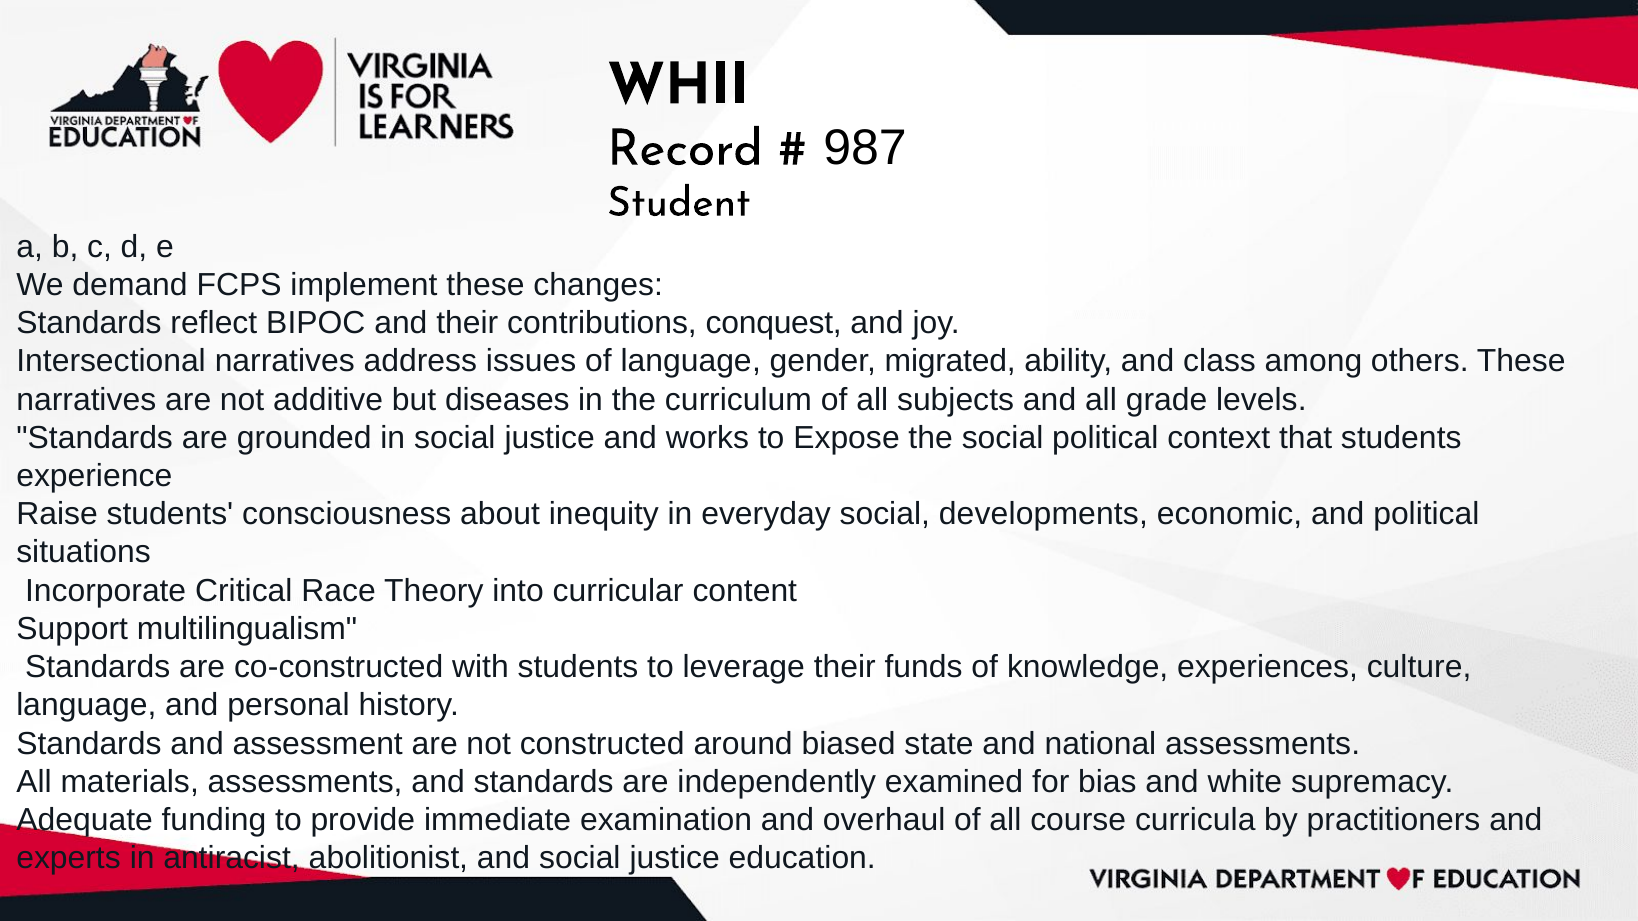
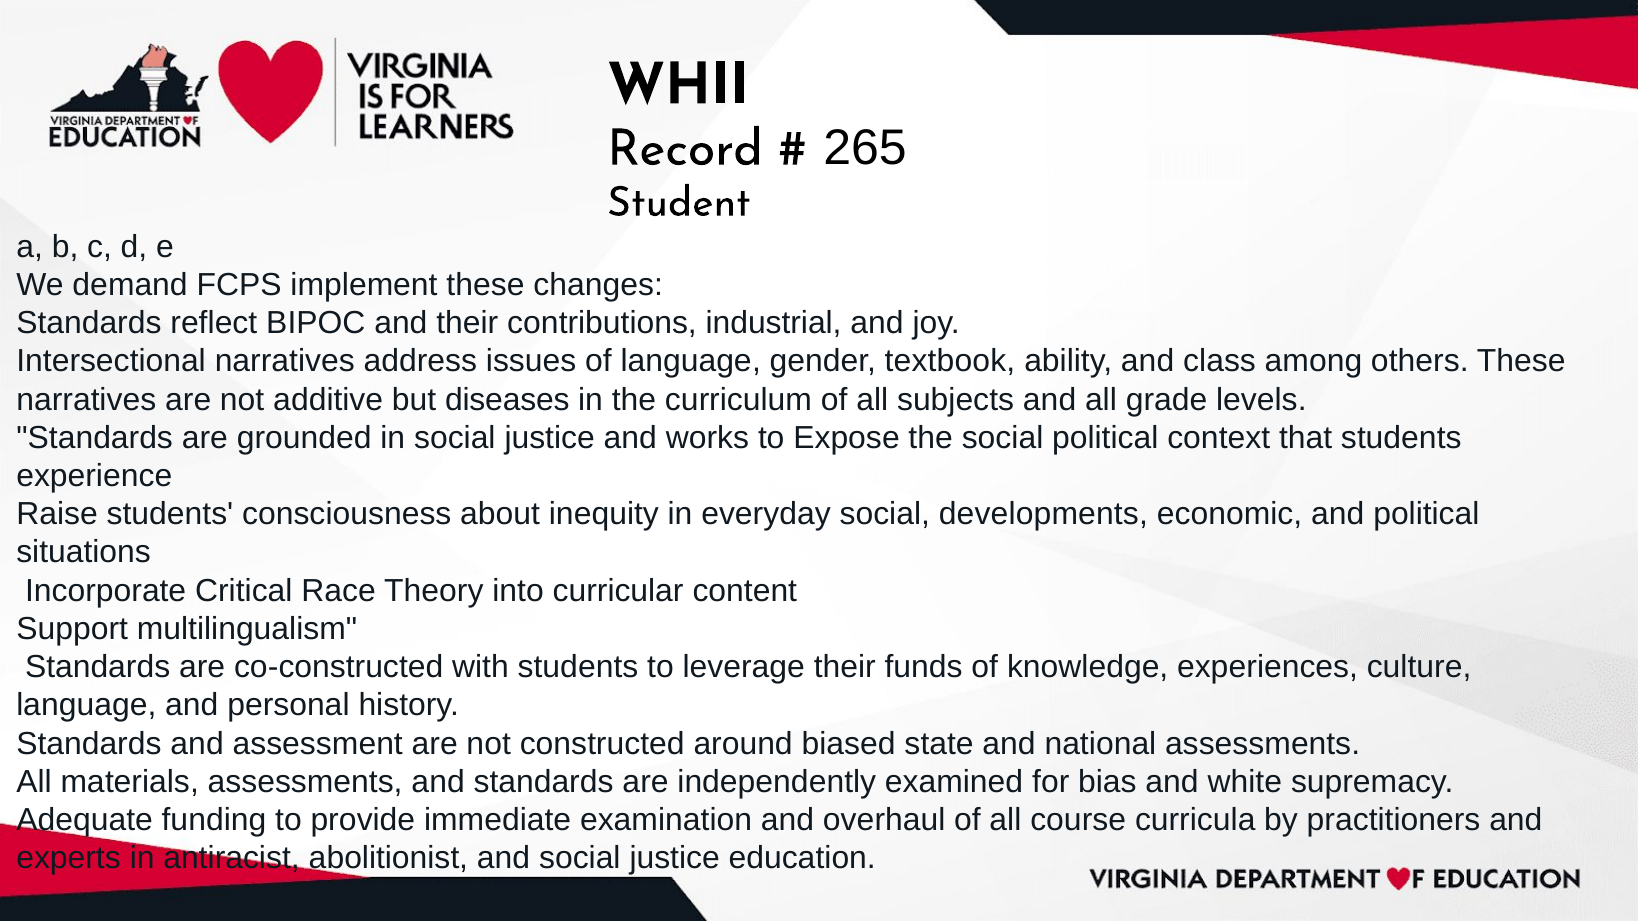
987: 987 -> 265
conquest: conquest -> industrial
migrated: migrated -> textbook
